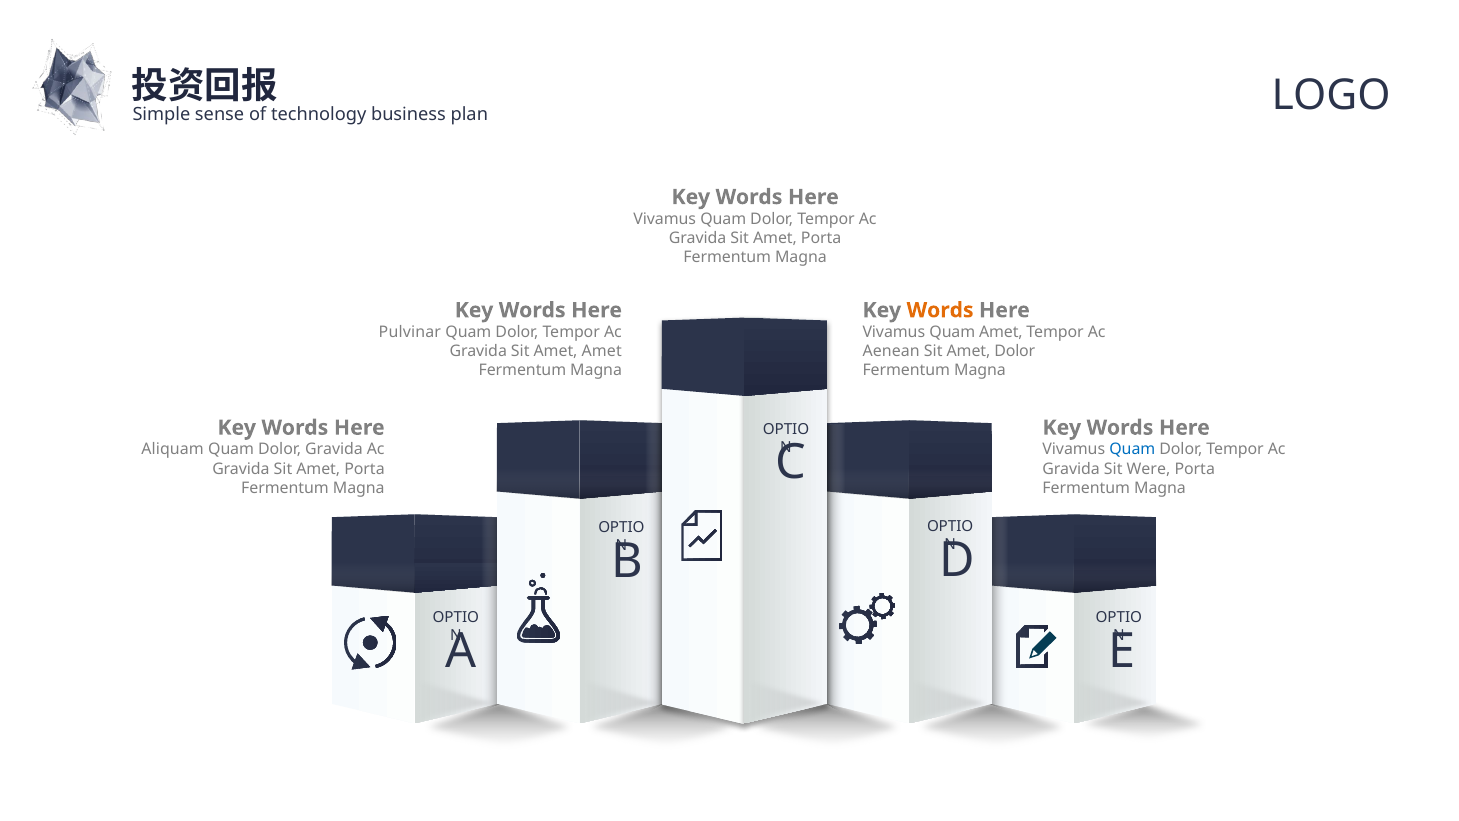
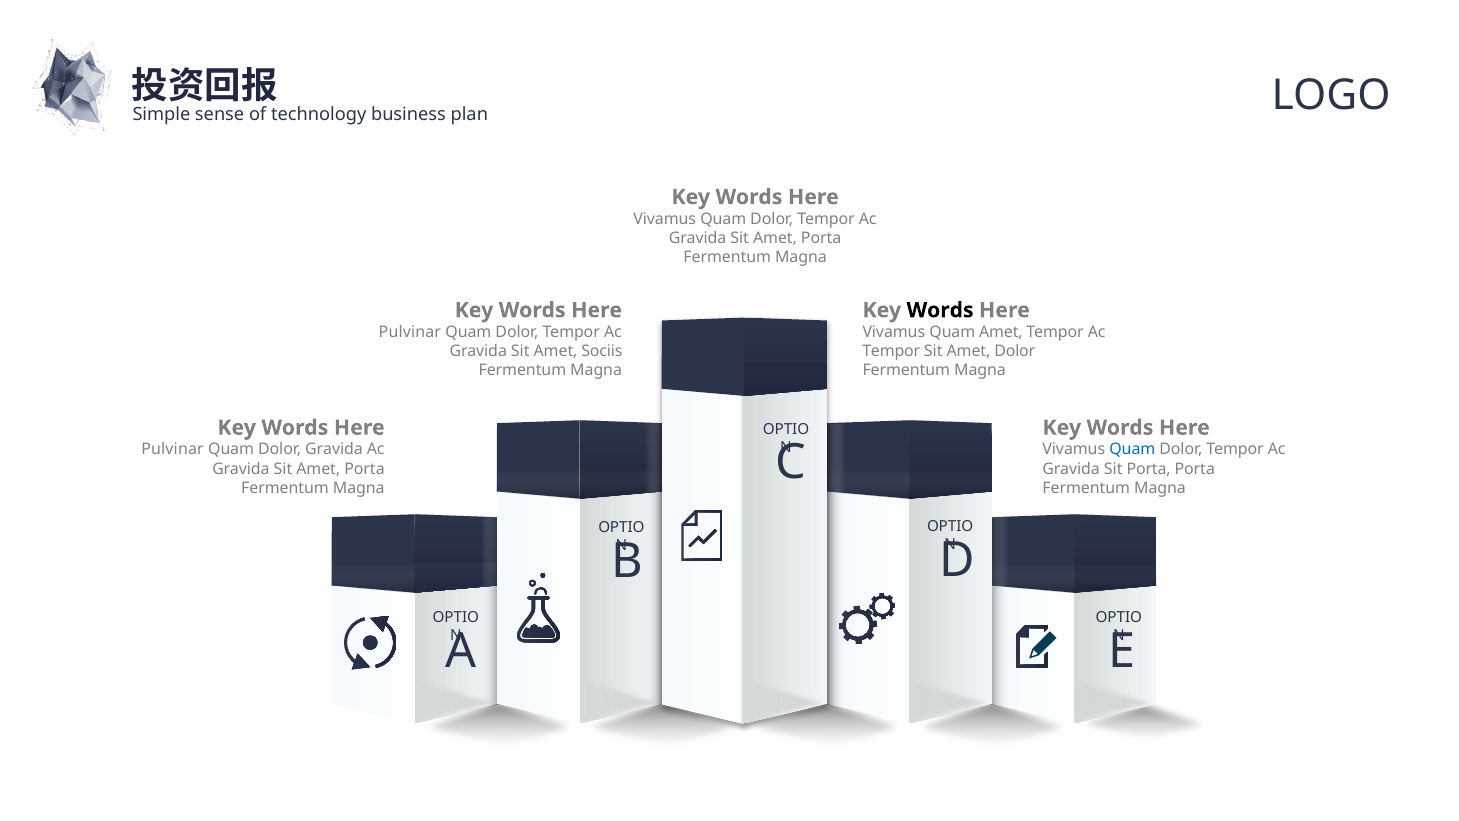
Words at (940, 310) colour: orange -> black
Amet Amet: Amet -> Sociis
Aenean at (891, 351): Aenean -> Tempor
Aliquam at (173, 449): Aliquam -> Pulvinar
Sit Were: Were -> Porta
